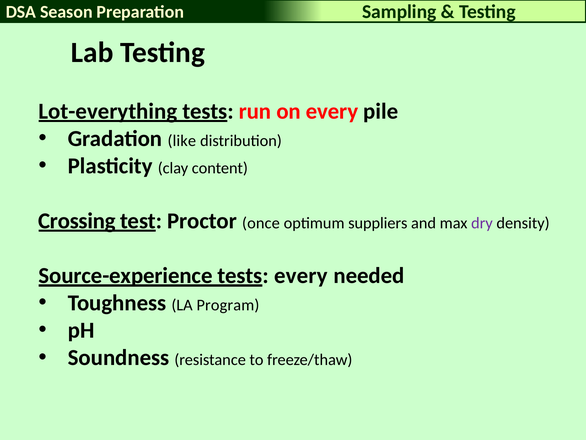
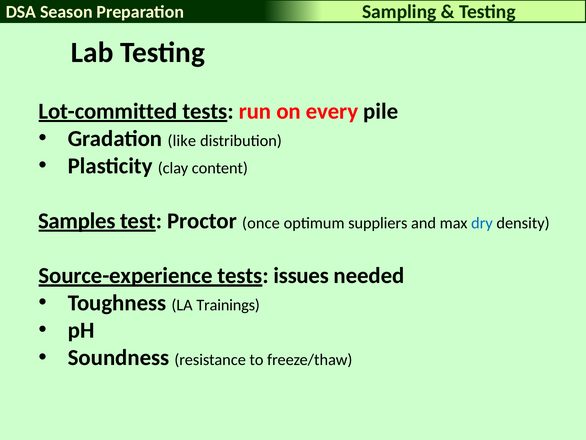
Lot-everything: Lot-everything -> Lot-committed
Crossing: Crossing -> Samples
dry colour: purple -> blue
tests every: every -> issues
Program: Program -> Trainings
